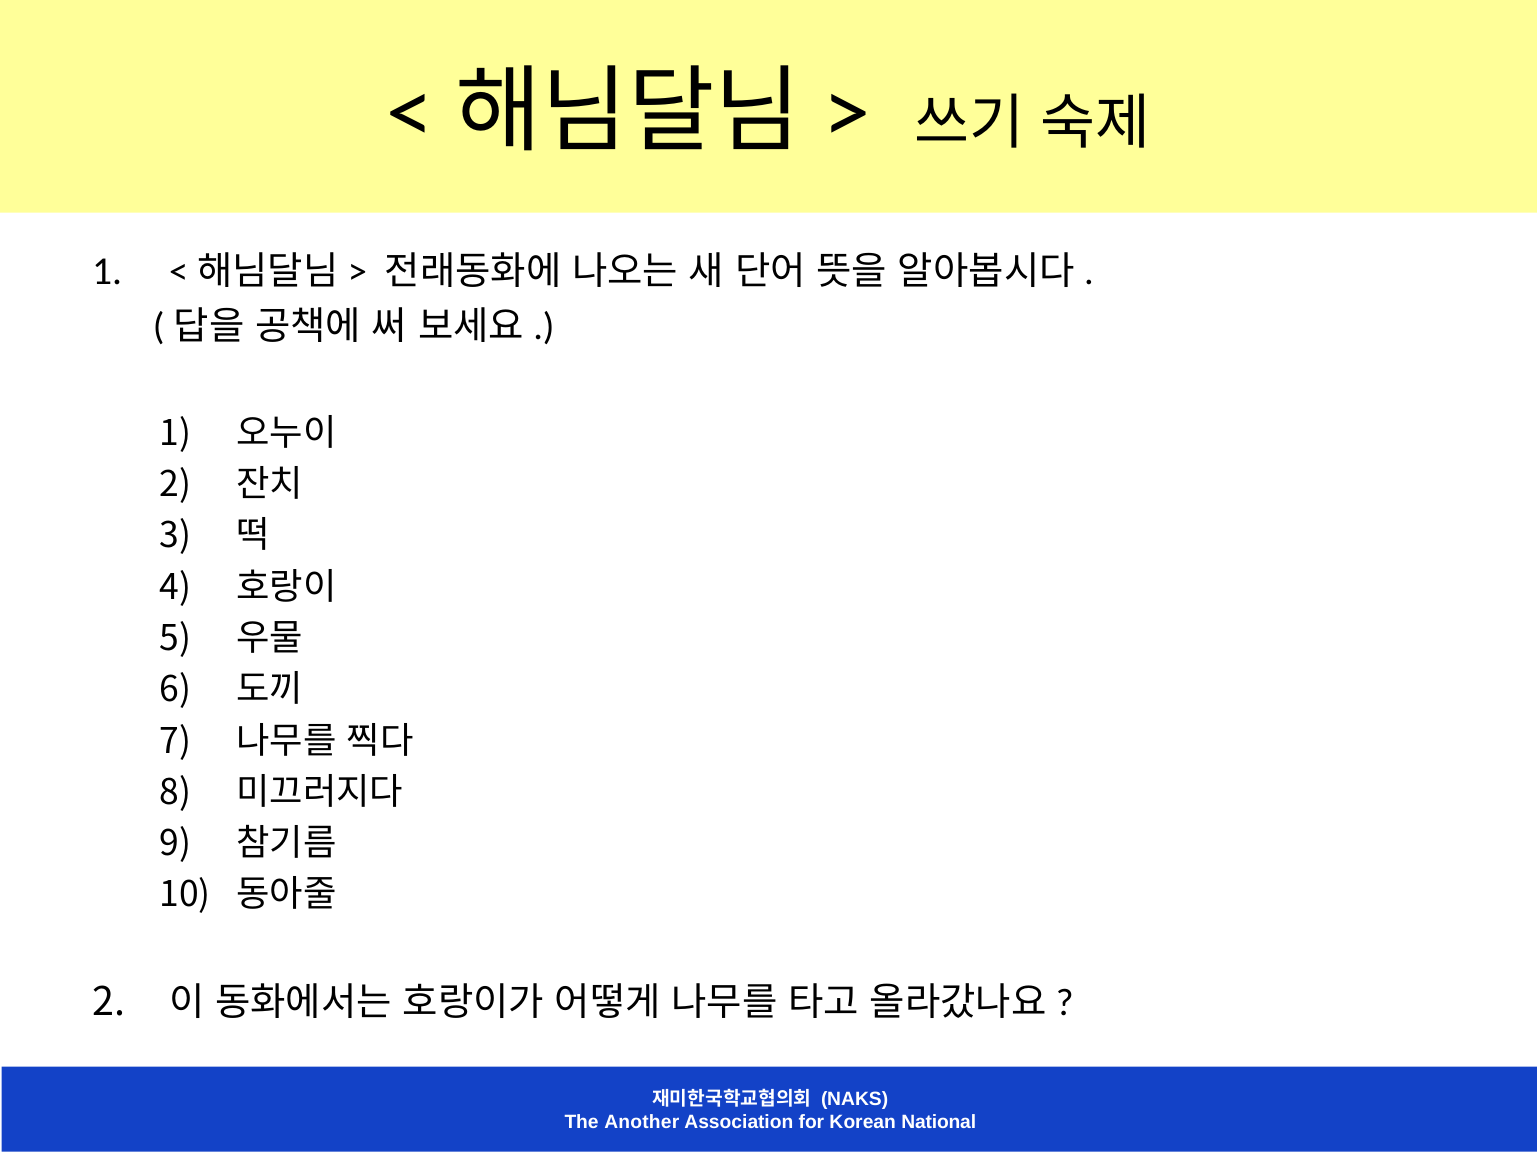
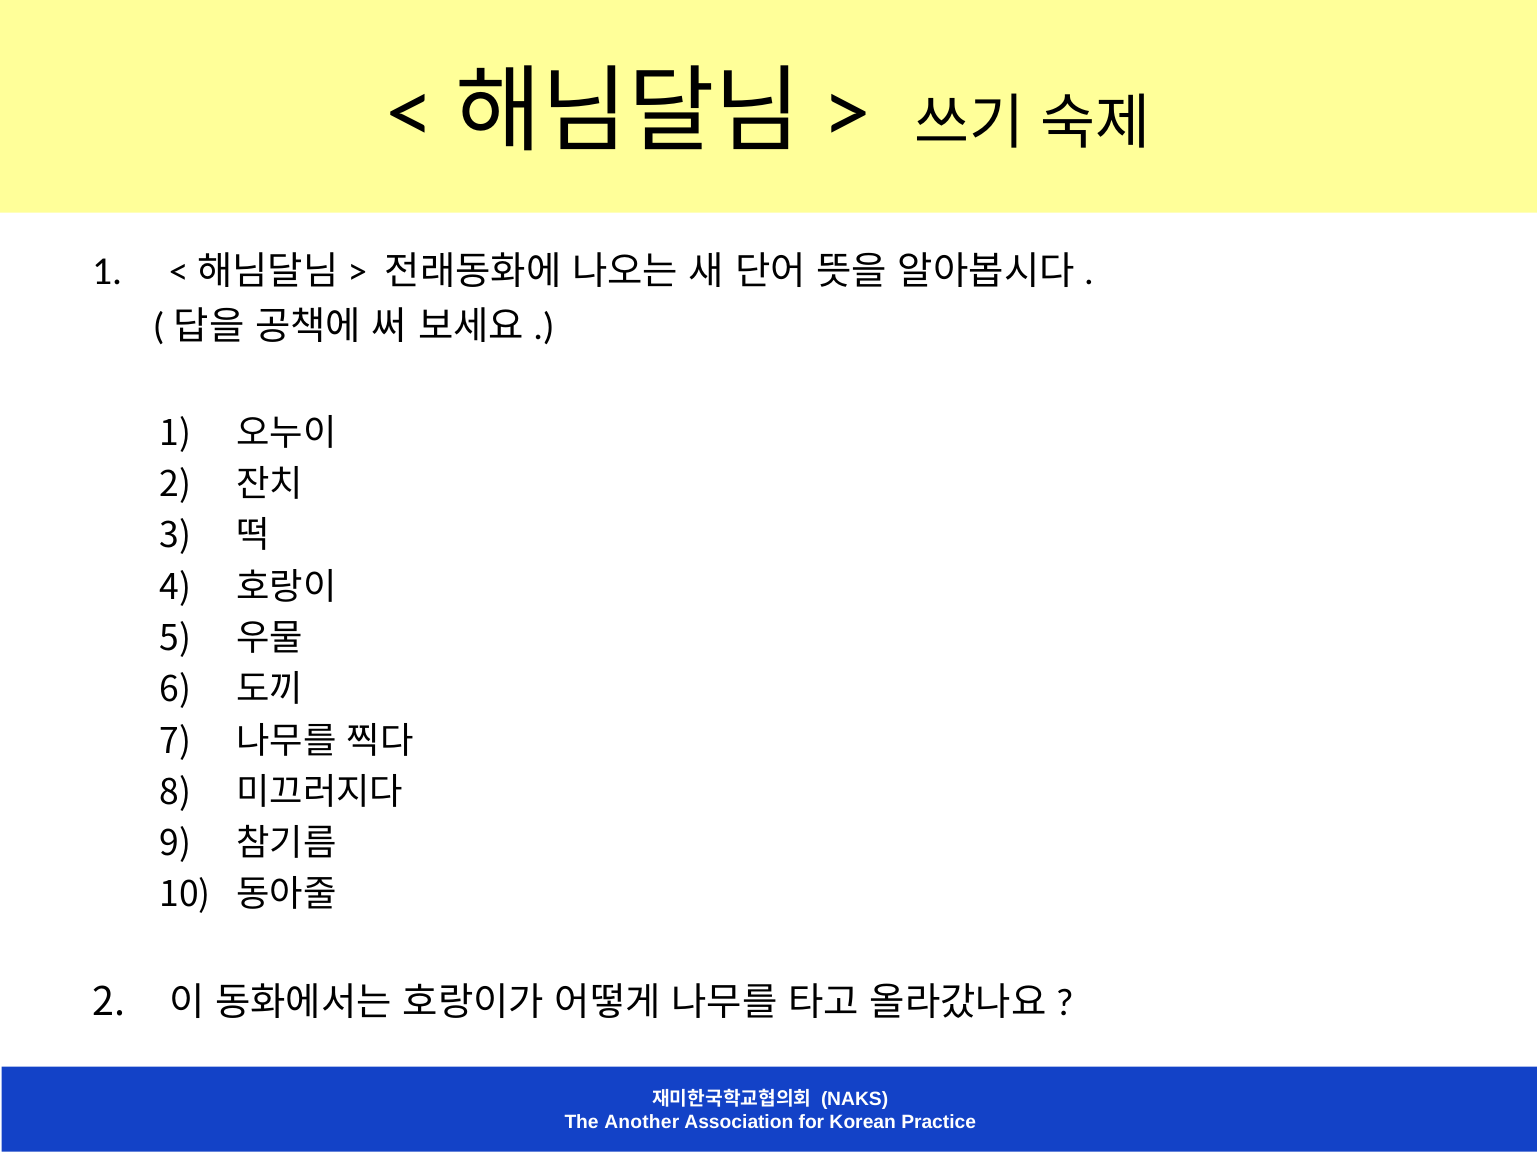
National: National -> Practice
